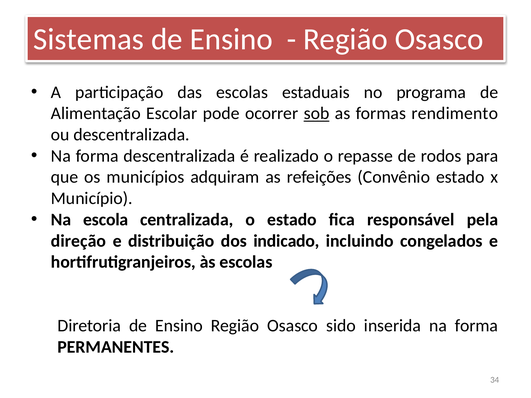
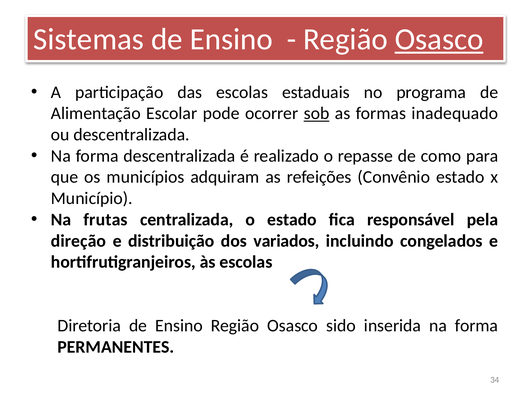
Osasco at (439, 39) underline: none -> present
rendimento: rendimento -> inadequado
rodos: rodos -> como
escola: escola -> frutas
indicado: indicado -> variados
